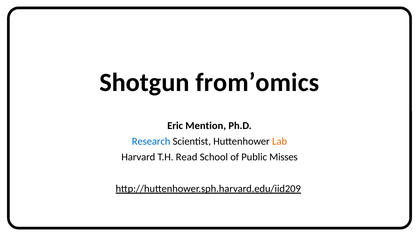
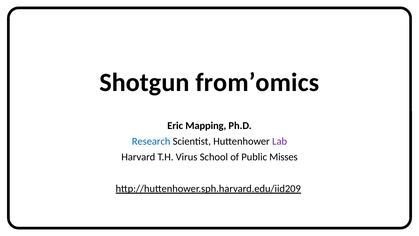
Mention: Mention -> Mapping
Lab colour: orange -> purple
Read: Read -> Virus
